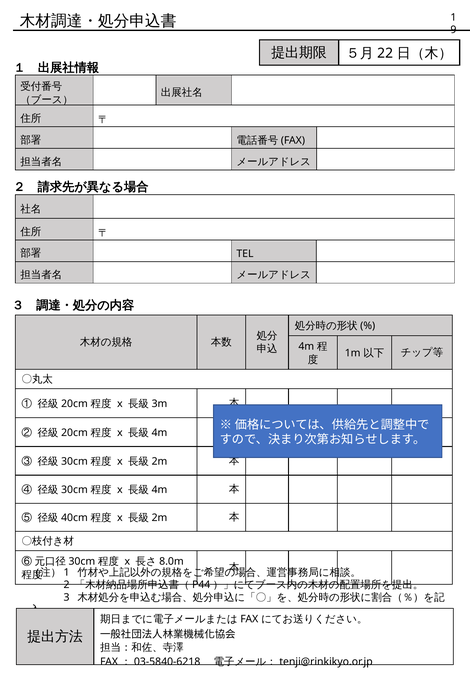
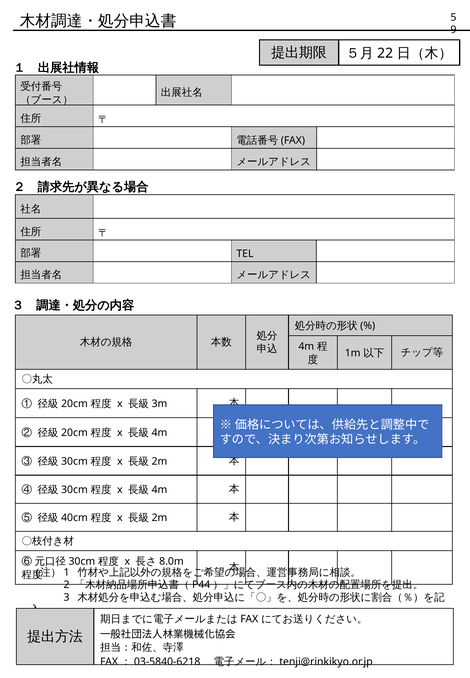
1: 1 -> 5
